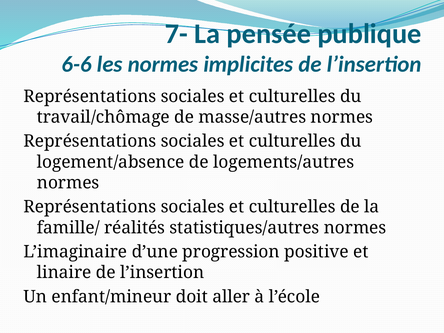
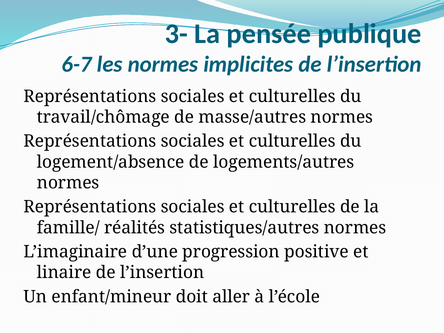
7-: 7- -> 3-
6-6: 6-6 -> 6-7
